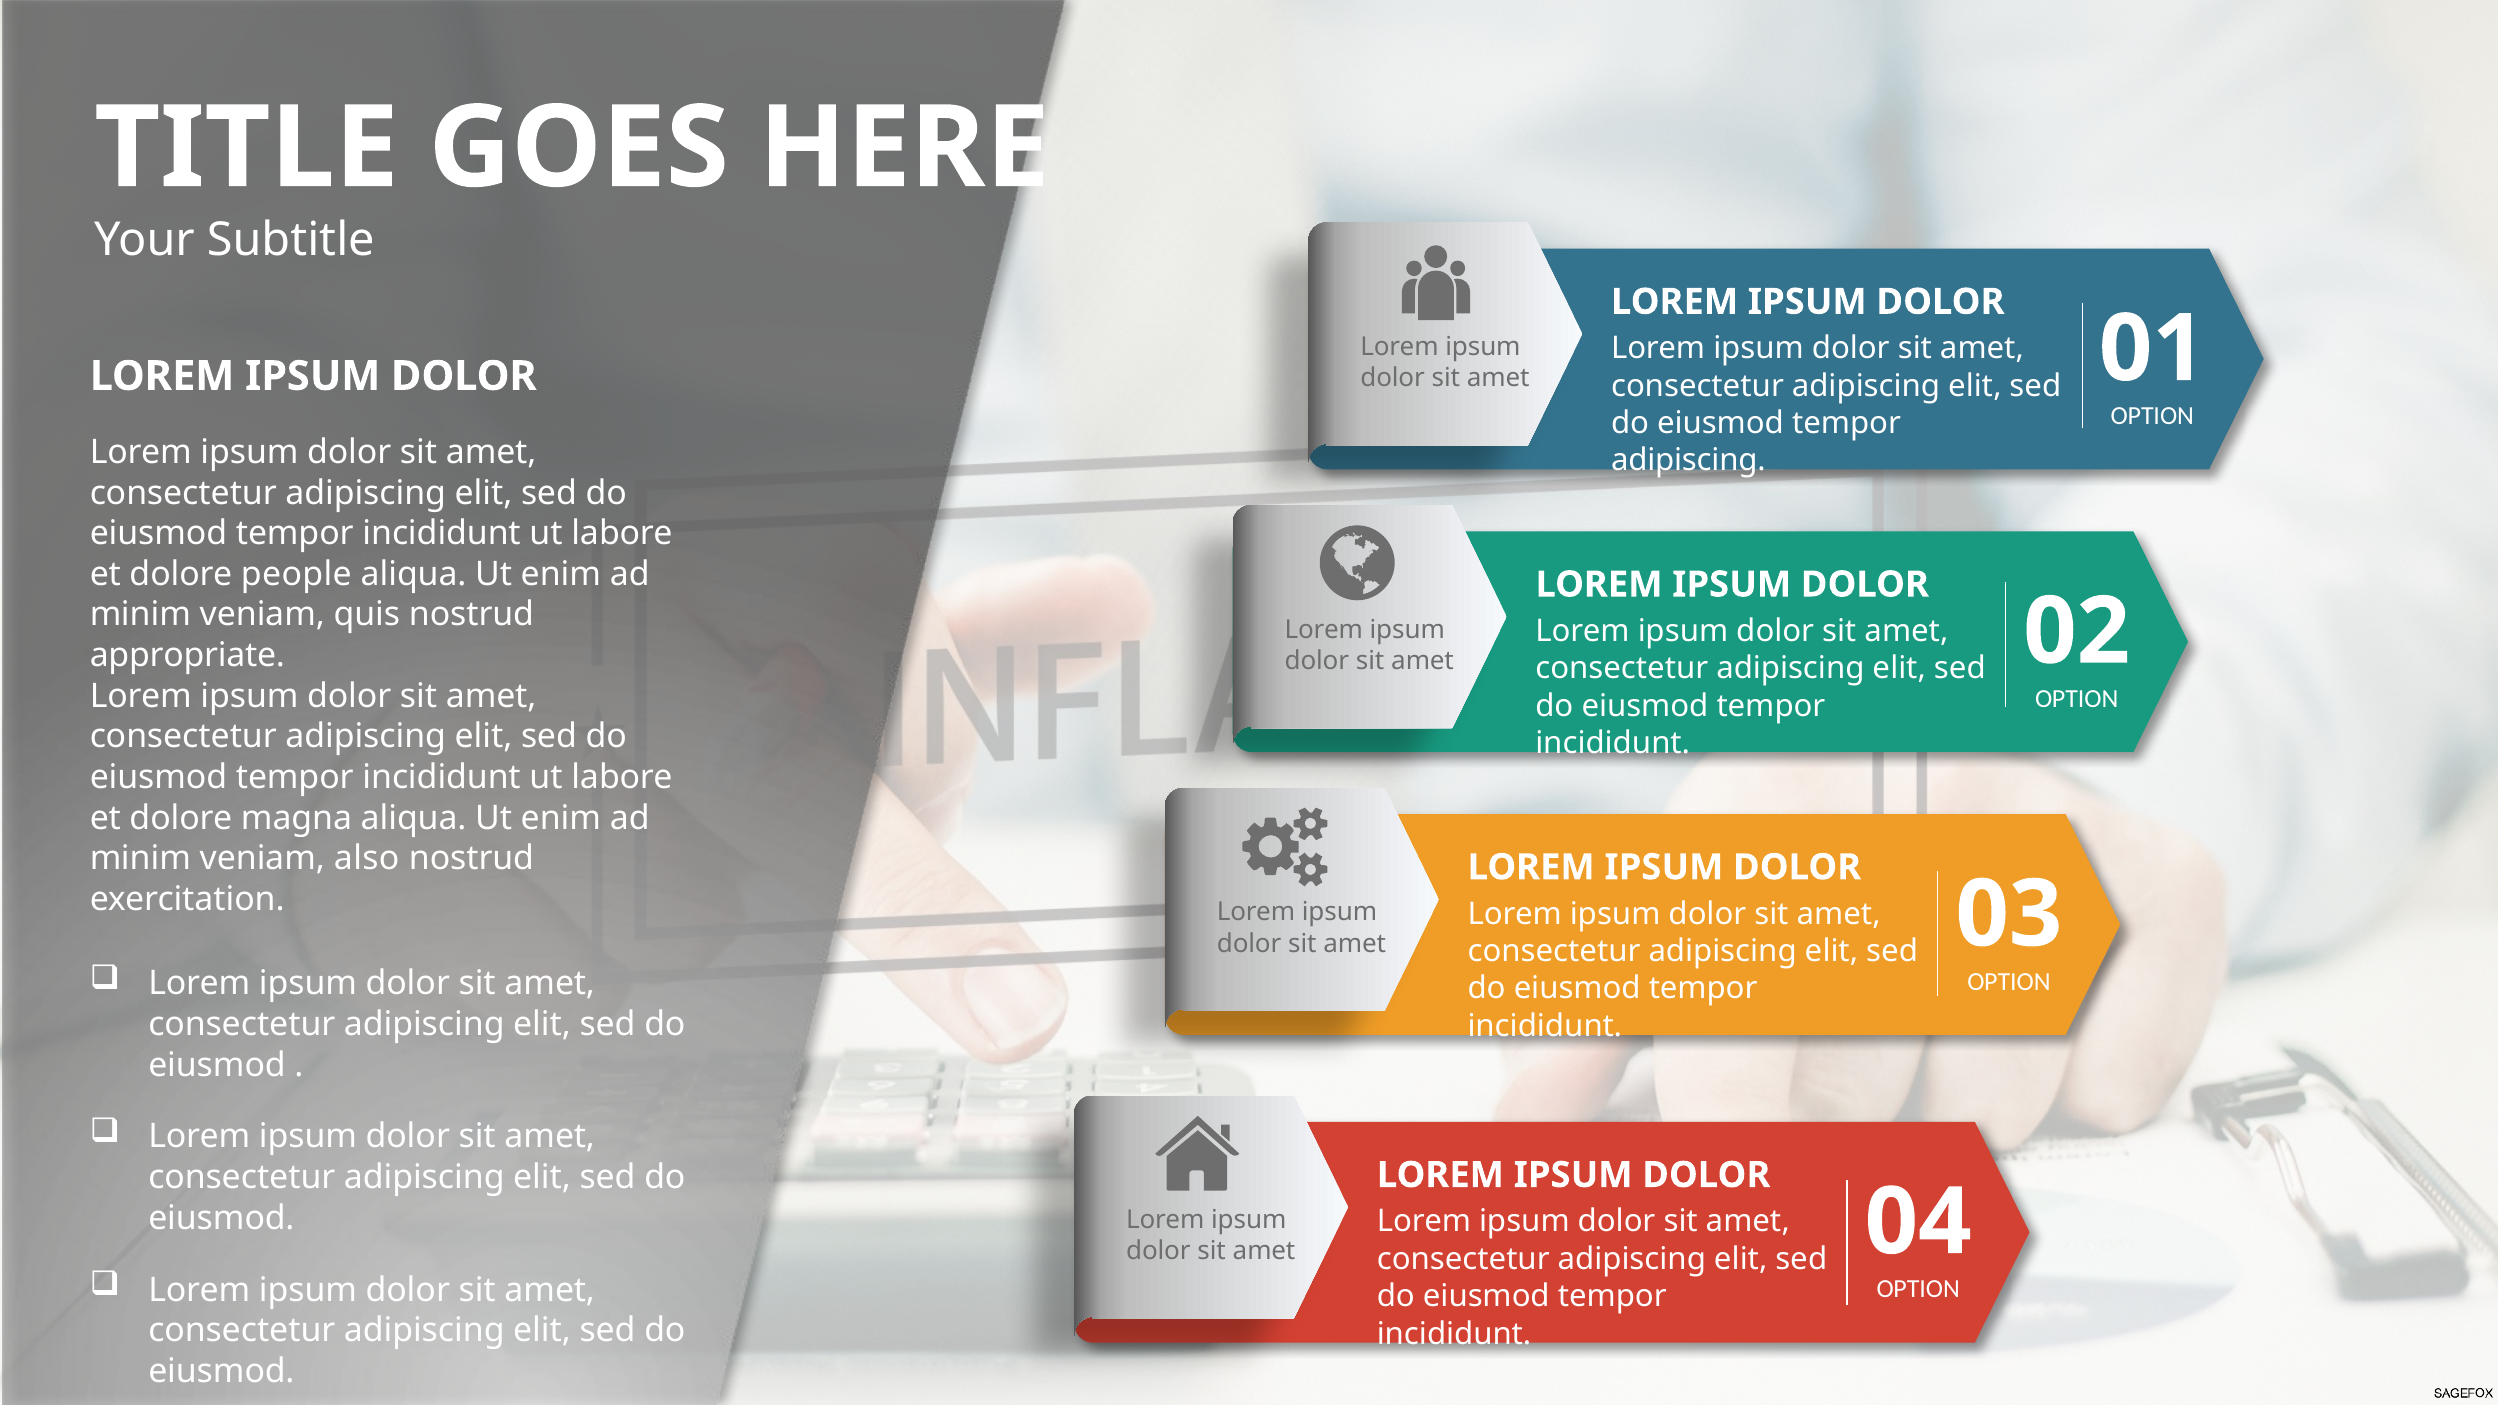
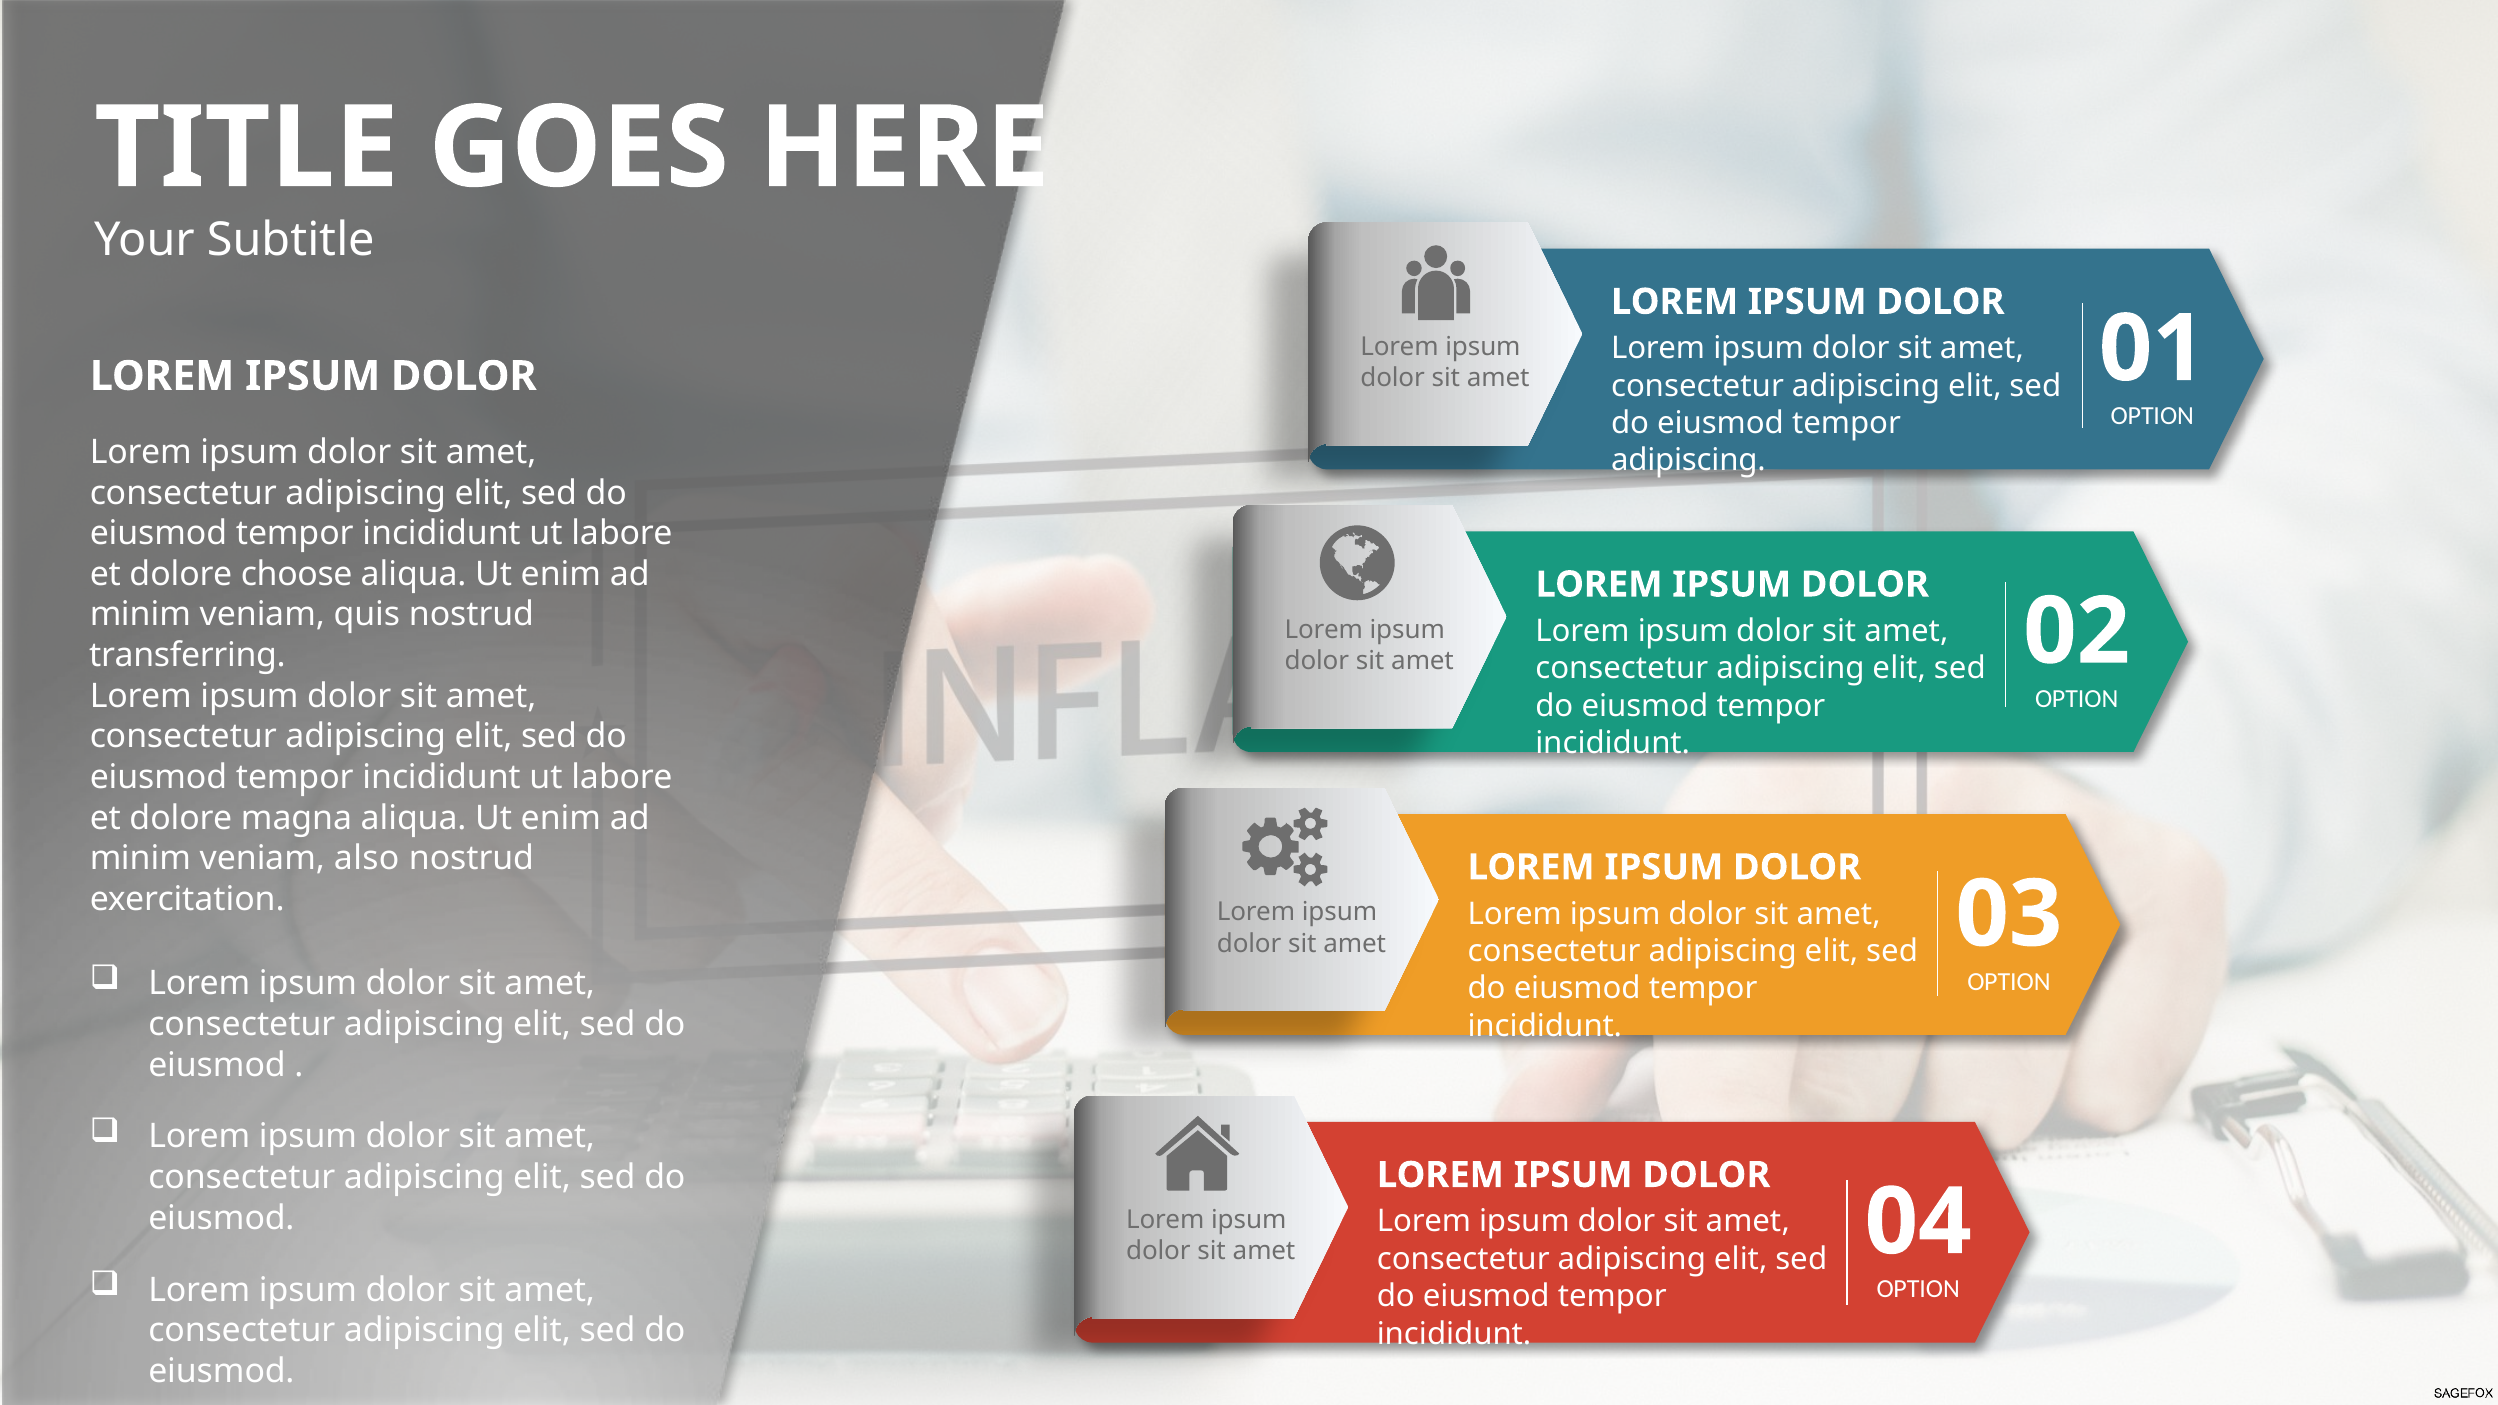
people: people -> choose
appropriate: appropriate -> transferring
